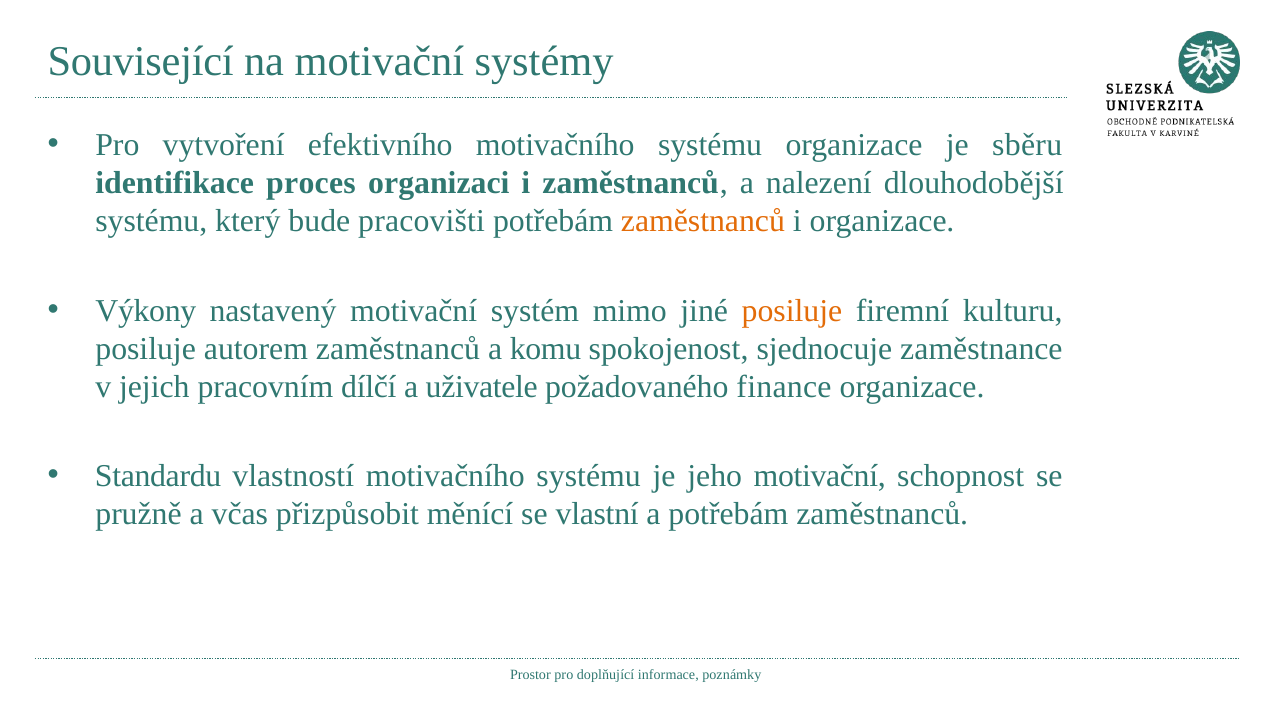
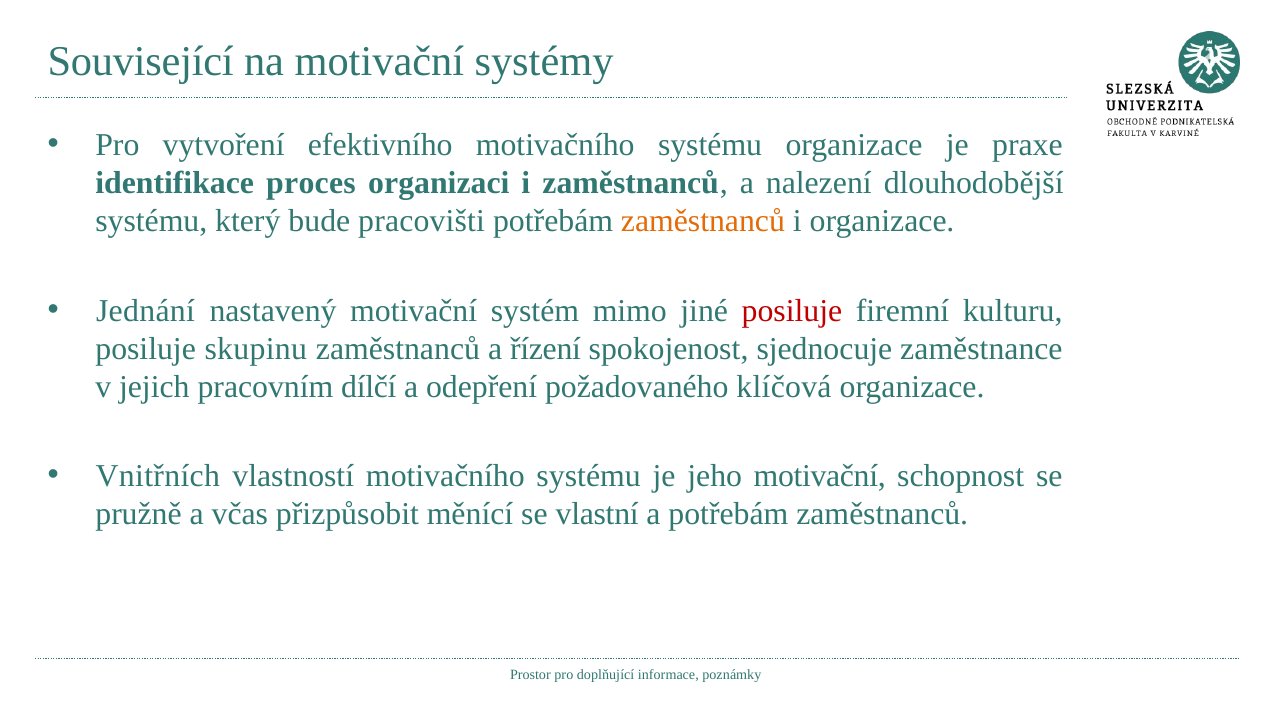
sběru: sběru -> praxe
Výkony: Výkony -> Jednání
posiluje at (792, 310) colour: orange -> red
autorem: autorem -> skupinu
komu: komu -> řízení
uživatele: uživatele -> odepření
finance: finance -> klíčová
Standardu: Standardu -> Vnitřních
